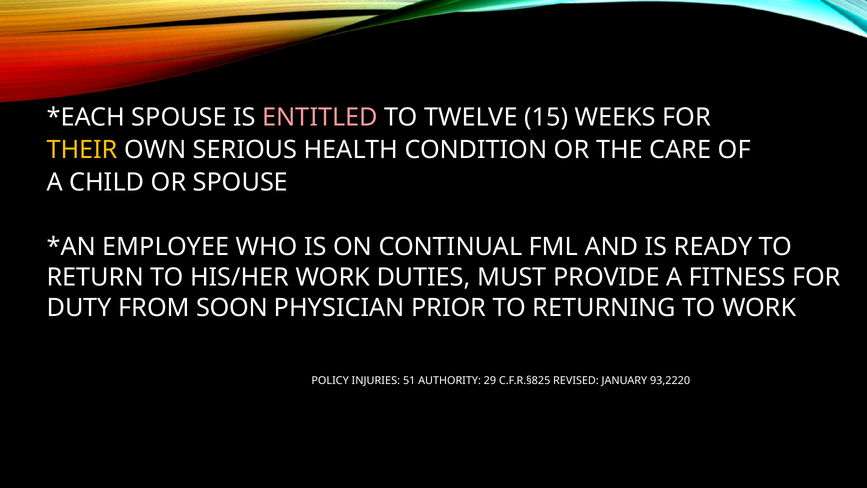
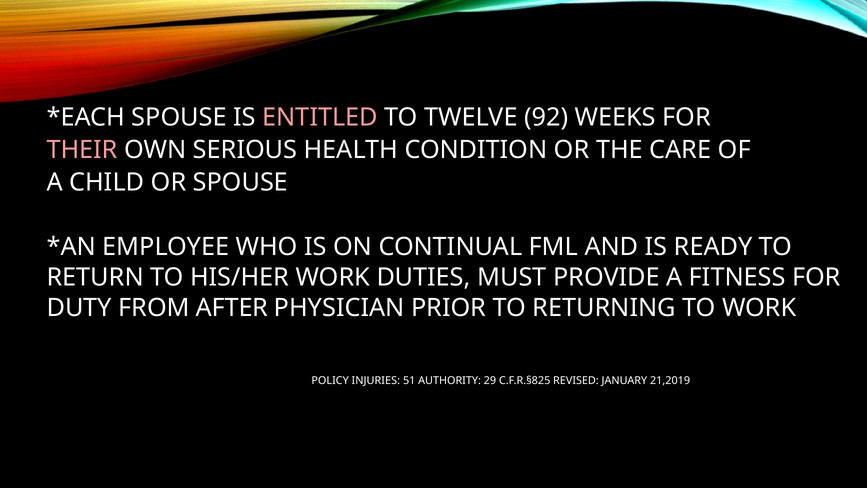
15: 15 -> 92
THEIR colour: yellow -> pink
SOON: SOON -> AFTER
93,2220: 93,2220 -> 21,2019
